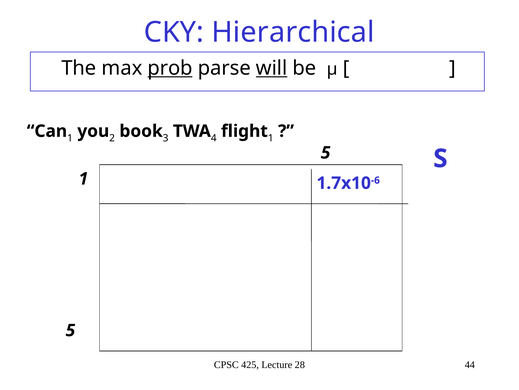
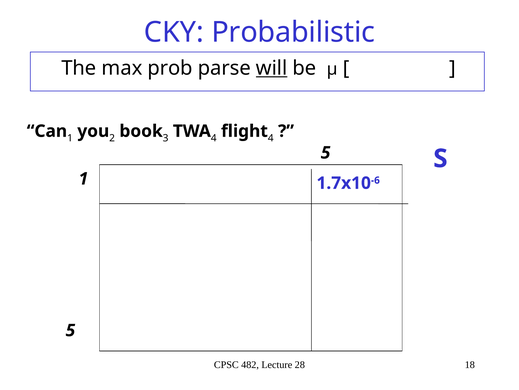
Hierarchical: Hierarchical -> Probabilistic
prob underline: present -> none
1 at (271, 138): 1 -> 4
425: 425 -> 482
44: 44 -> 18
